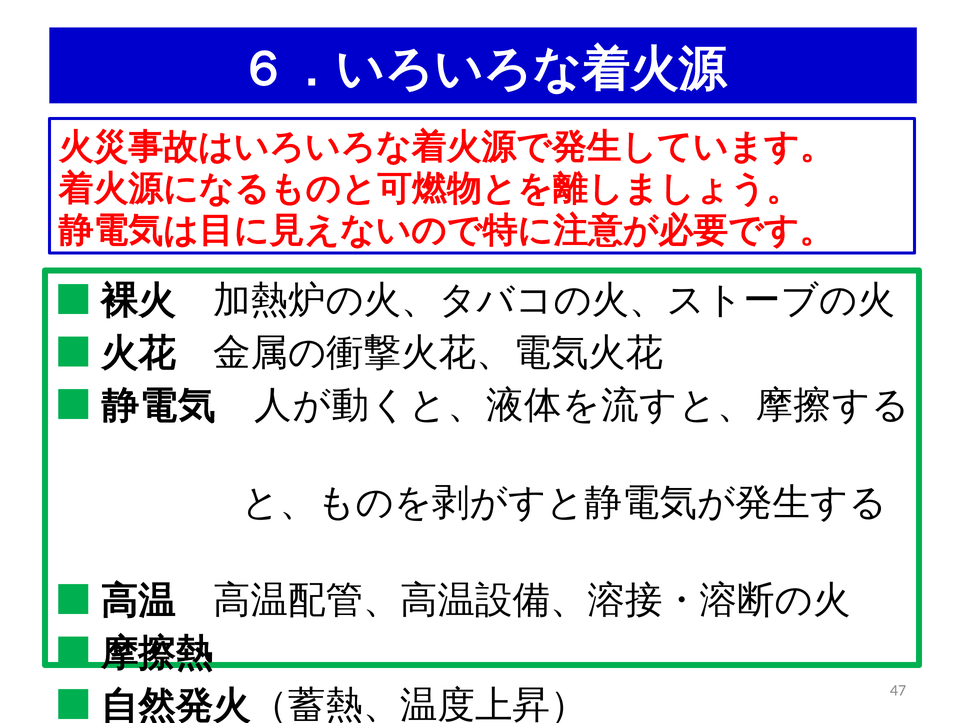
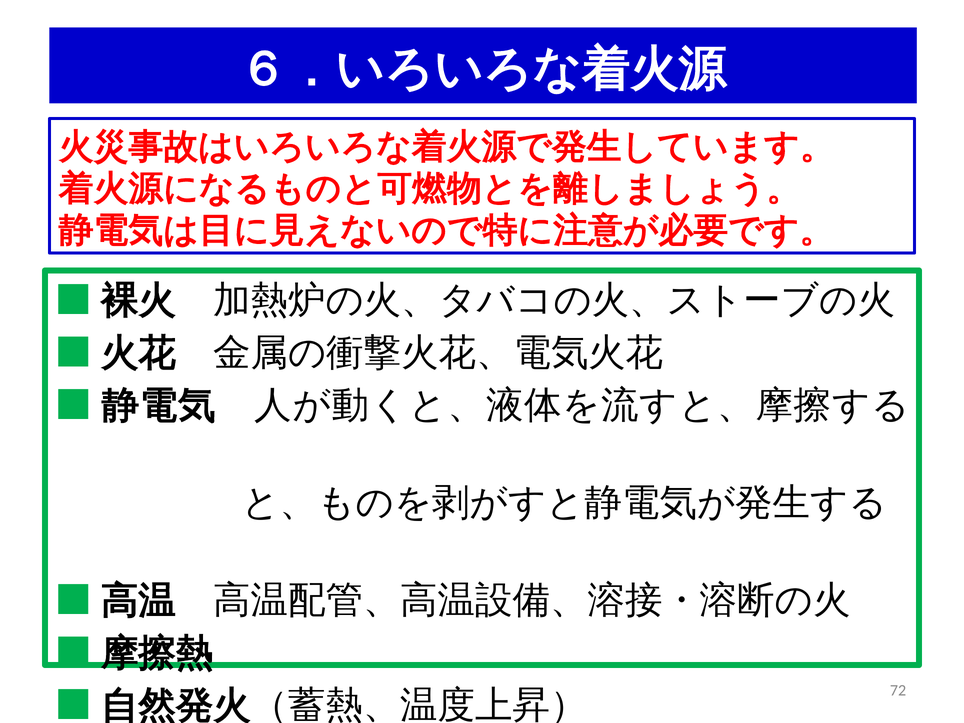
47: 47 -> 72
